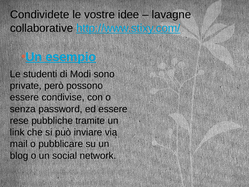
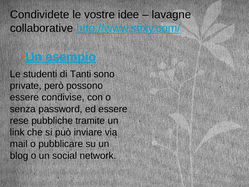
Modi: Modi -> Tanti
